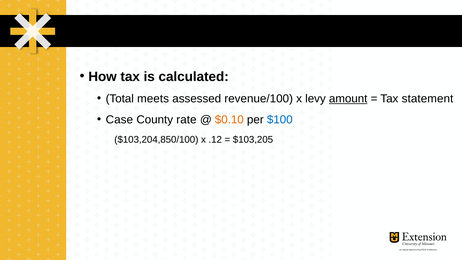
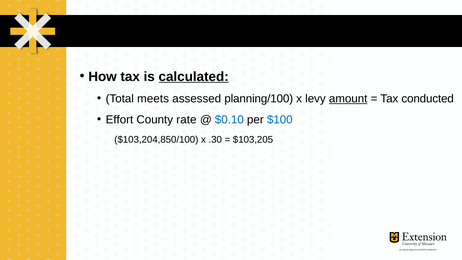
calculated underline: none -> present
revenue/100: revenue/100 -> planning/100
statement: statement -> conducted
Case: Case -> Effort
$0.10 colour: orange -> blue
.12: .12 -> .30
